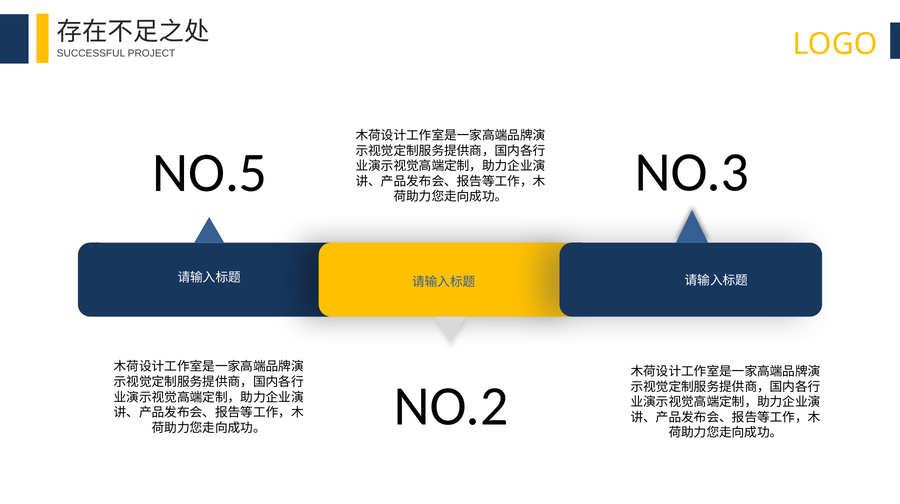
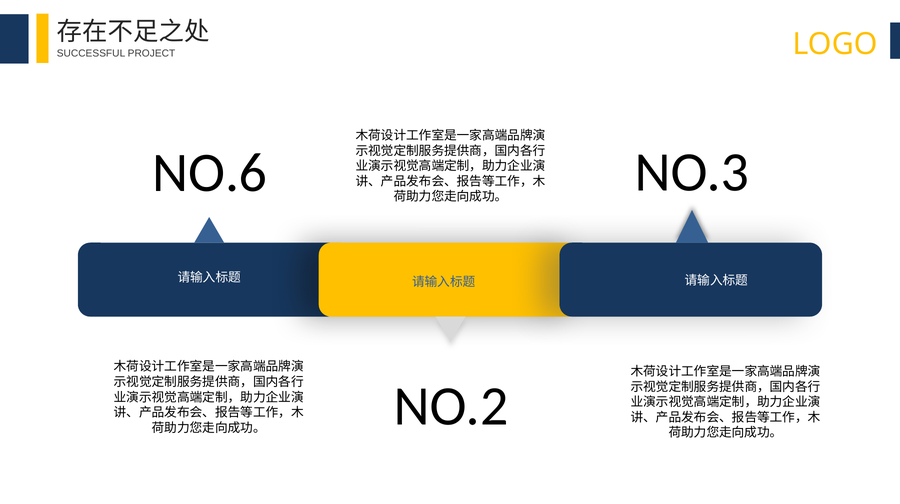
NO.5: NO.5 -> NO.6
